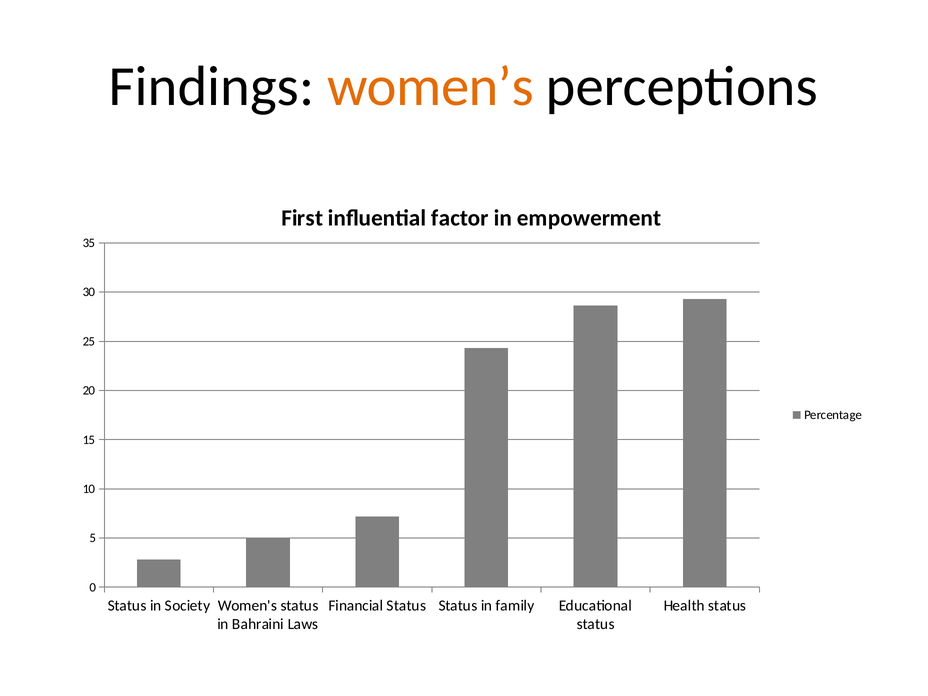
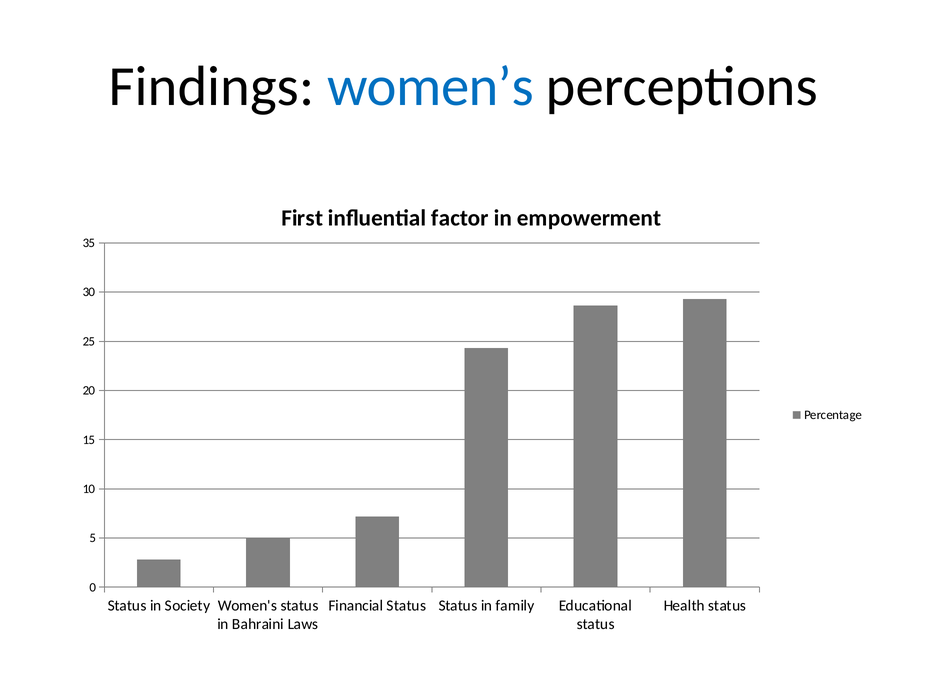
women’s colour: orange -> blue
